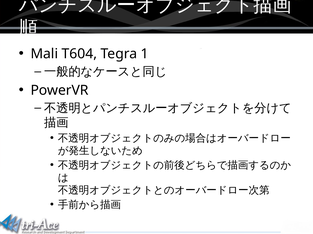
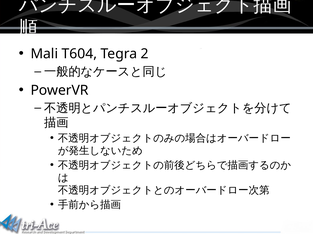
1: 1 -> 2
